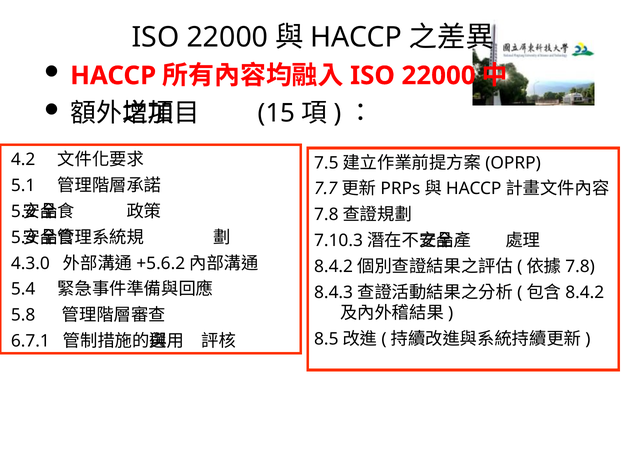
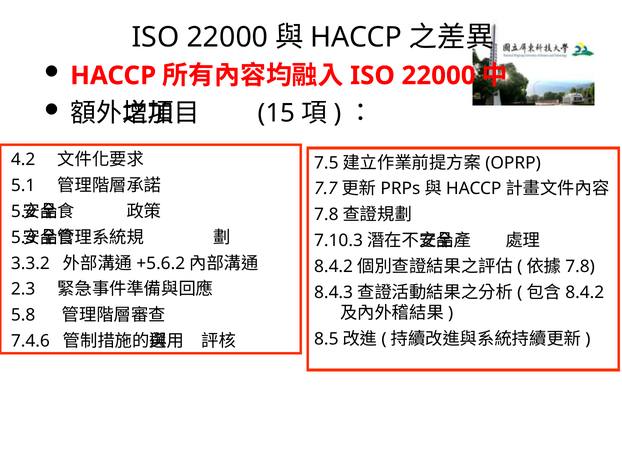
4.3.0: 4.3.0 -> 3.3.2
5.4: 5.4 -> 2.3
6.7.1: 6.7.1 -> 7.4.6
